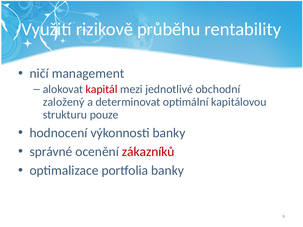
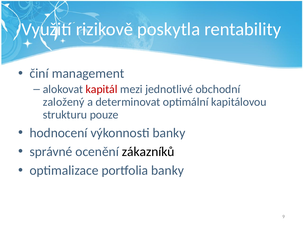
průběhu: průběhu -> poskytla
ničí: ničí -> činí
zákazníků colour: red -> black
